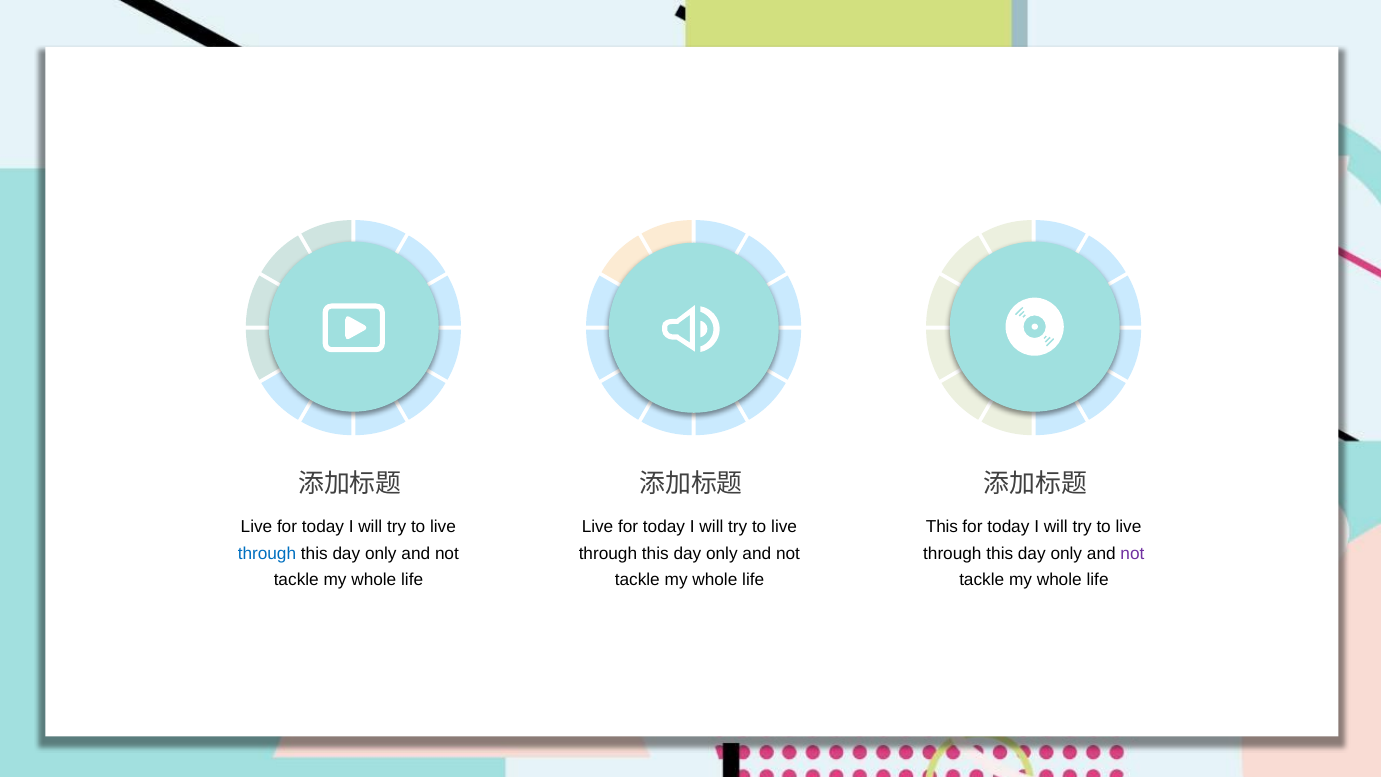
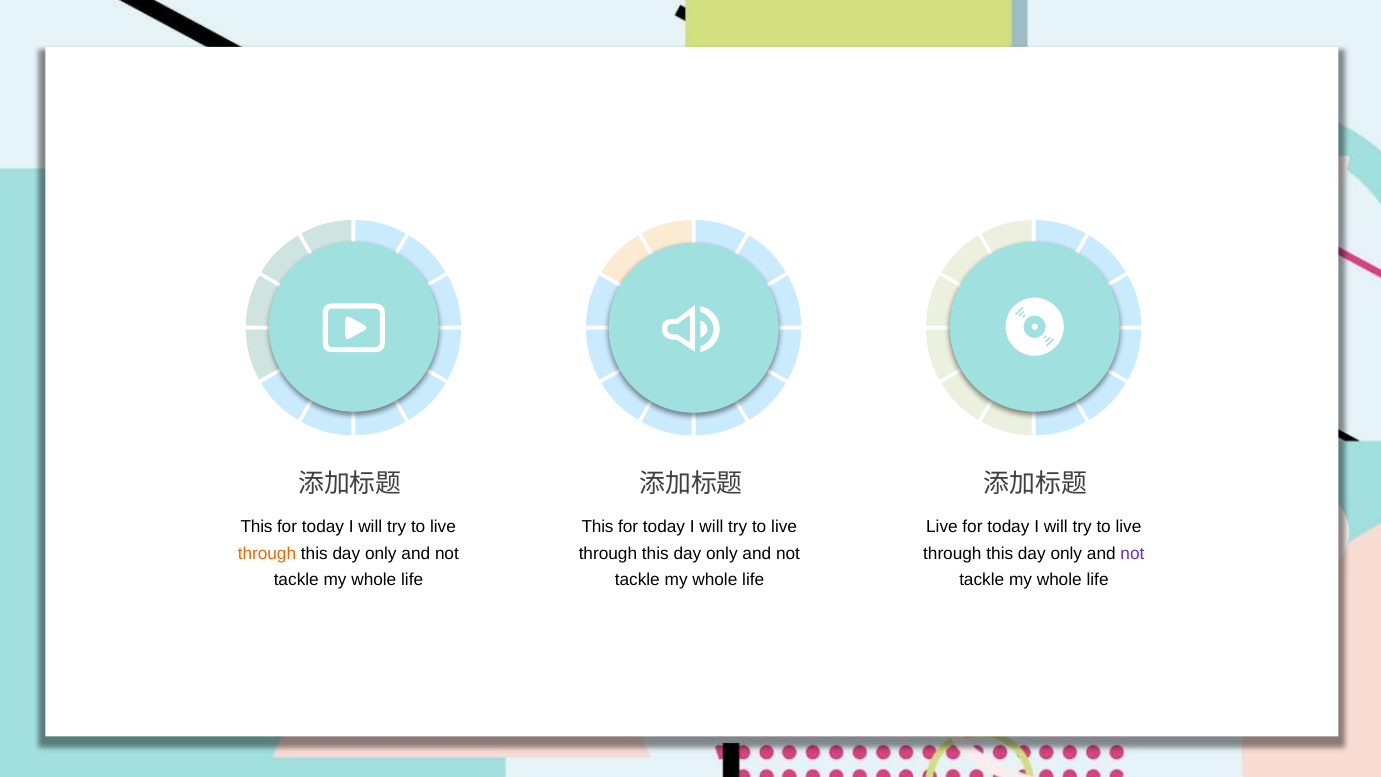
Live at (256, 526): Live -> This
Live at (598, 526): Live -> This
This at (942, 526): This -> Live
through at (267, 553) colour: blue -> orange
